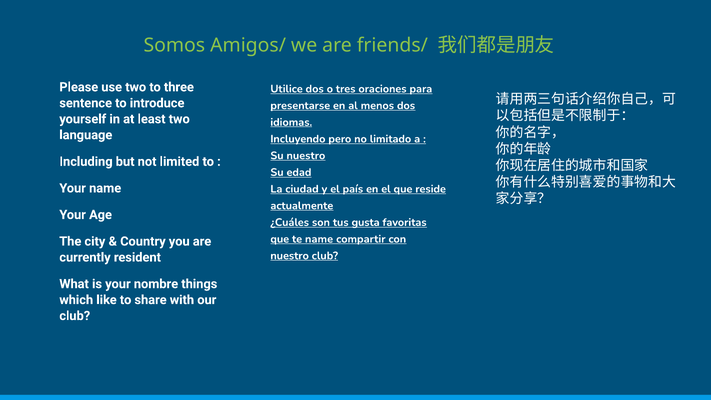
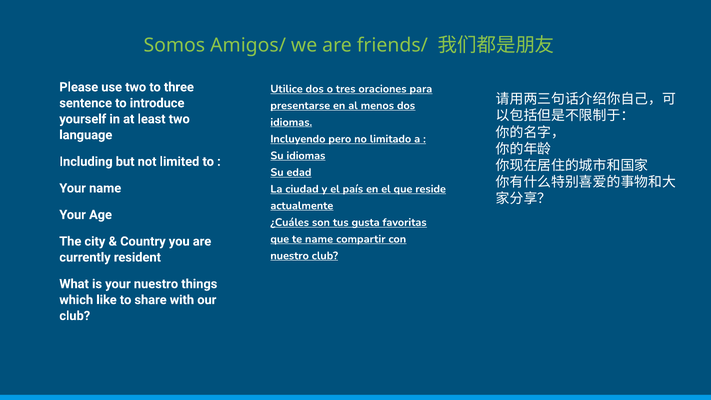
Su nuestro: nuestro -> idiomas
your nombre: nombre -> nuestro
